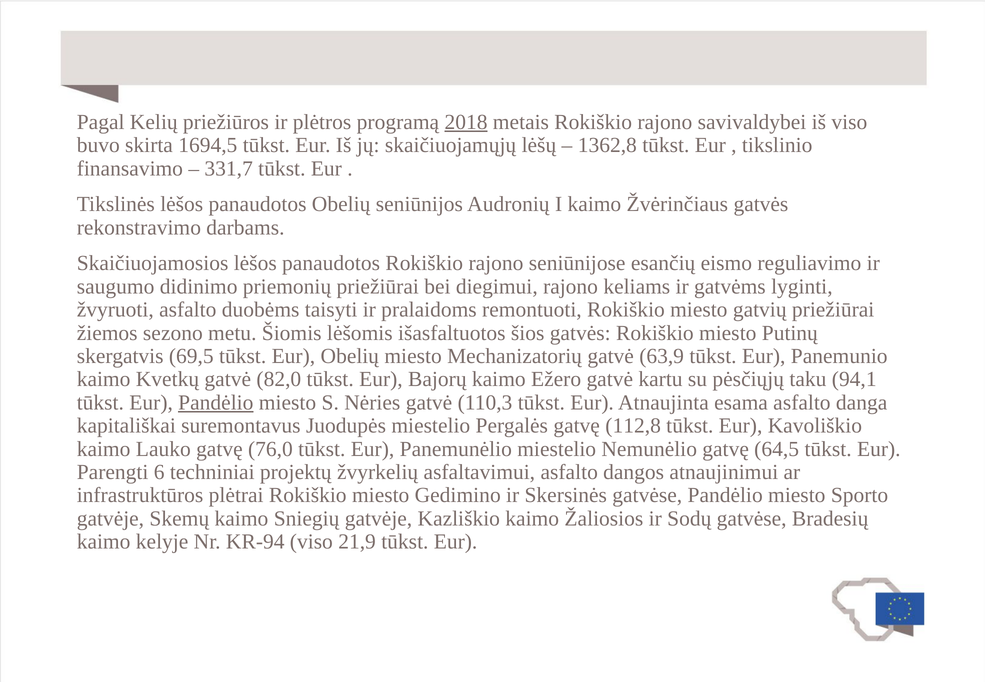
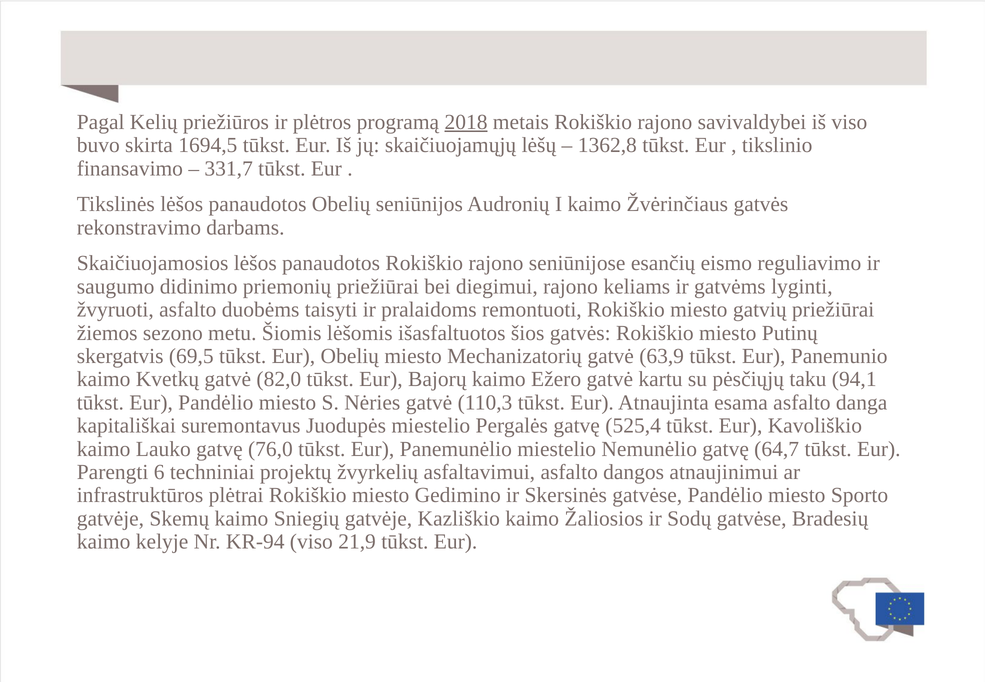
Pandėlio at (216, 402) underline: present -> none
112,8: 112,8 -> 525,4
64,5: 64,5 -> 64,7
